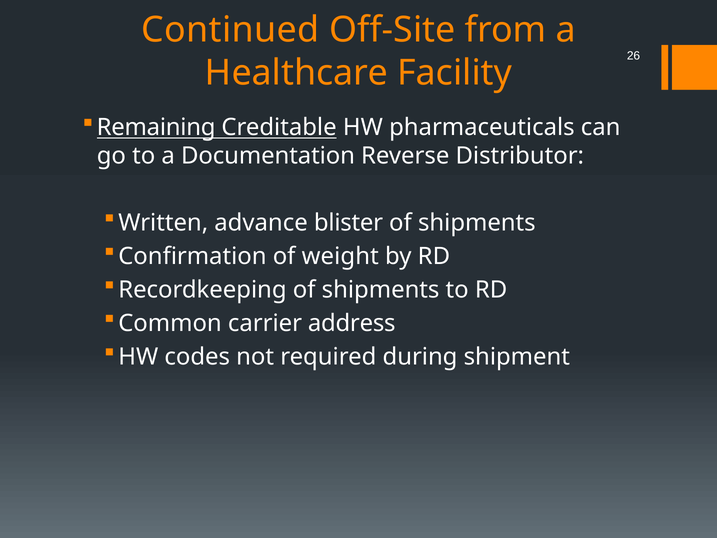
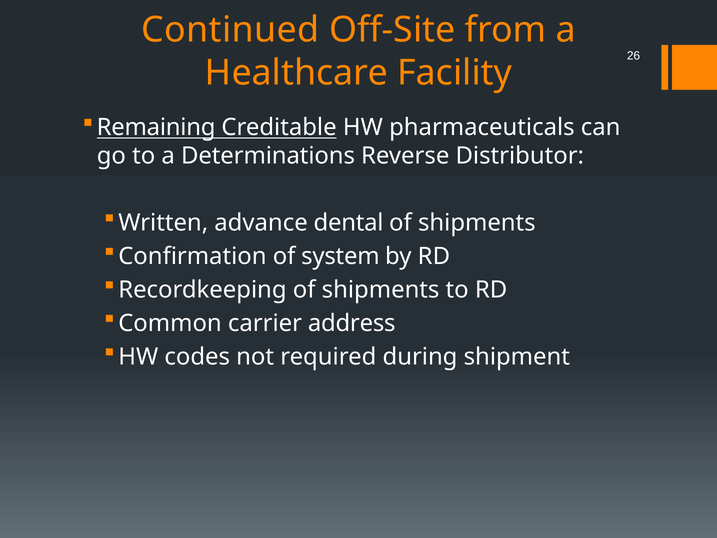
Documentation: Documentation -> Determinations
blister: blister -> dental
weight: weight -> system
